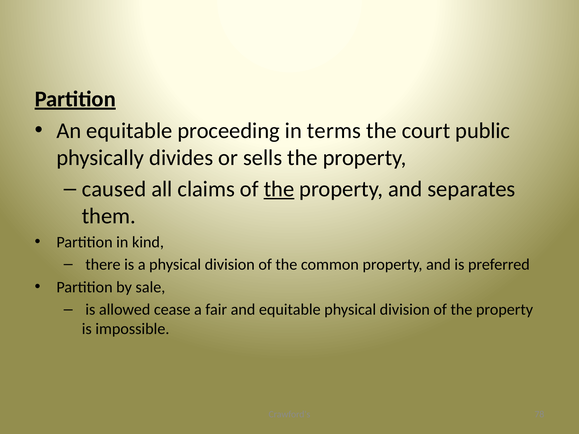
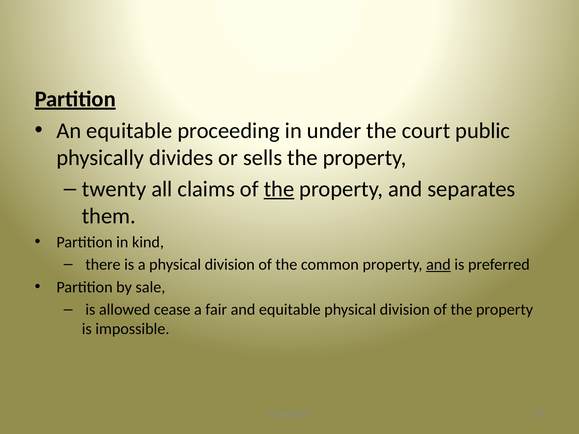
terms: terms -> under
caused: caused -> twenty
and at (438, 265) underline: none -> present
